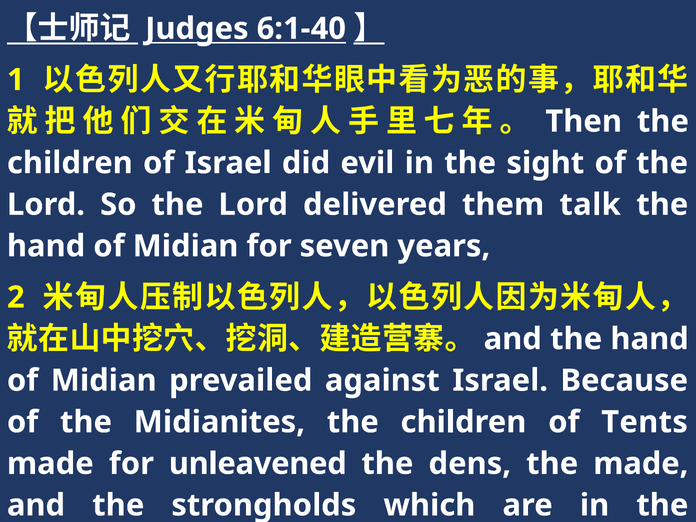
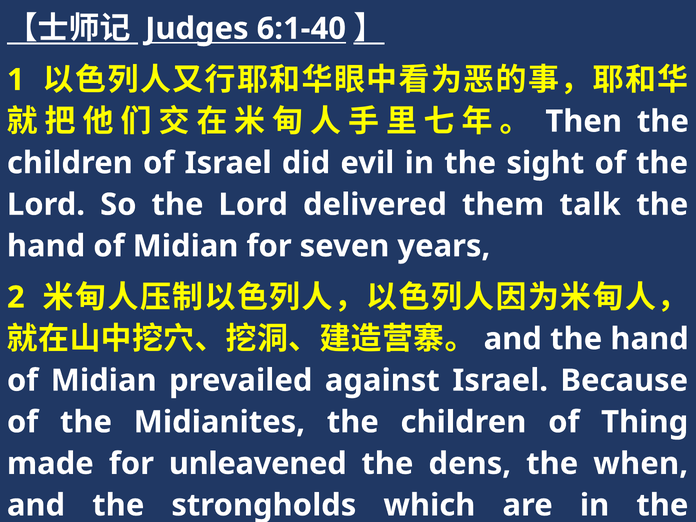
Tents: Tents -> Thing
the made: made -> when
